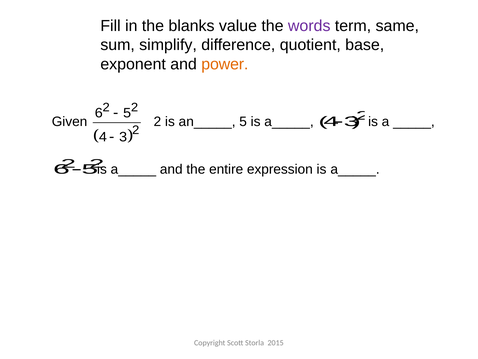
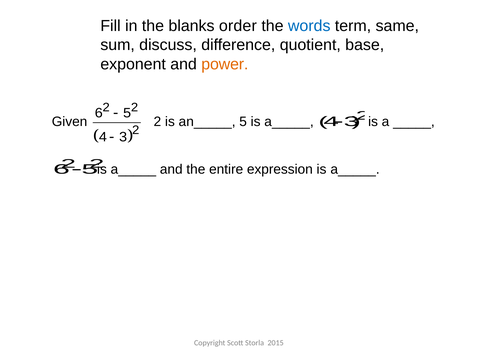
value: value -> order
words colour: purple -> blue
simplify: simplify -> discuss
